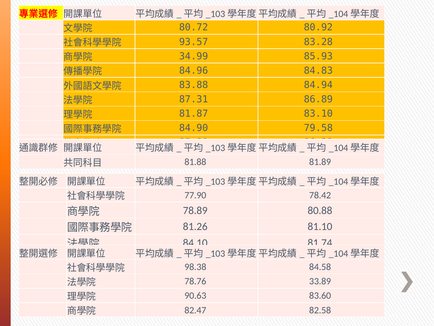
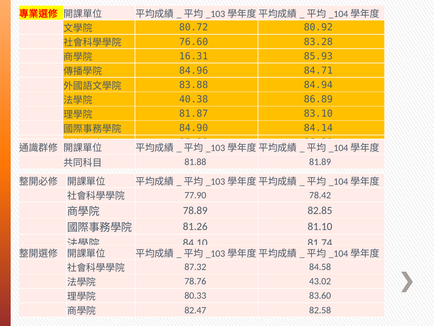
93.57: 93.57 -> 76.60
34.99: 34.99 -> 16.31
84.83: 84.83 -> 84.71
87.31: 87.31 -> 40.38
79.58: 79.58 -> 84.14
80.88: 80.88 -> 82.85
98.38: 98.38 -> 87.32
33.89: 33.89 -> 43.02
90.63: 90.63 -> 80.33
